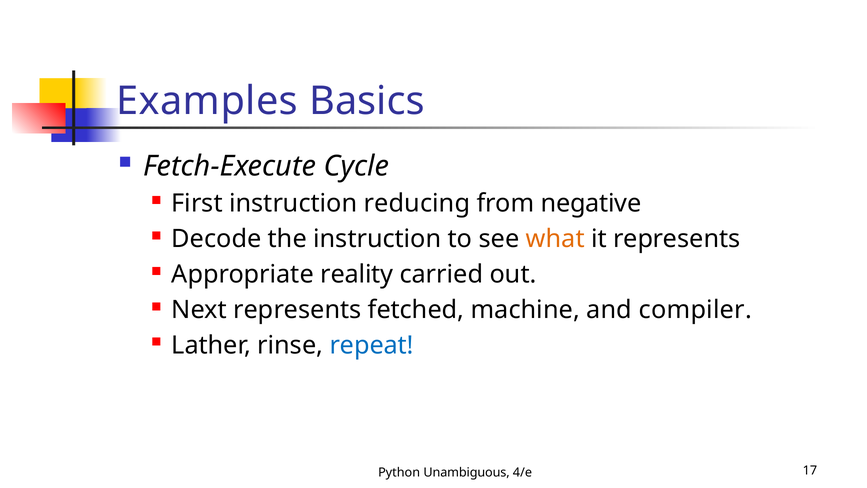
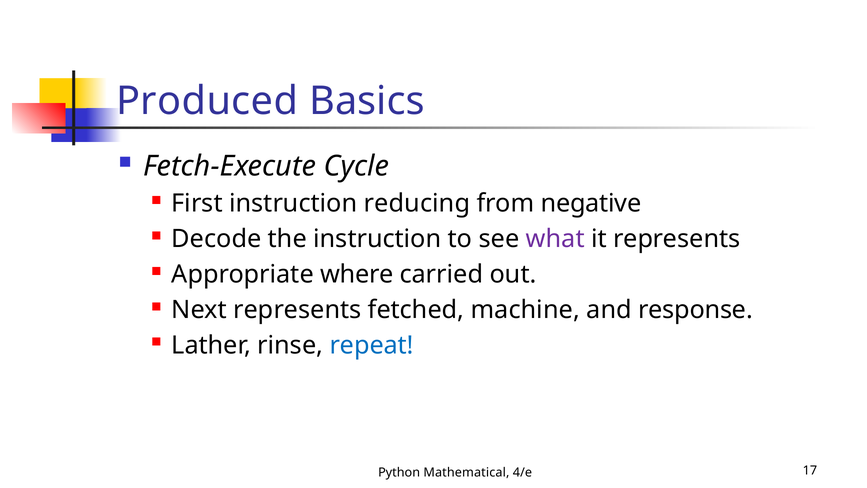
Examples: Examples -> Produced
what colour: orange -> purple
reality: reality -> where
compiler: compiler -> response
Unambiguous: Unambiguous -> Mathematical
